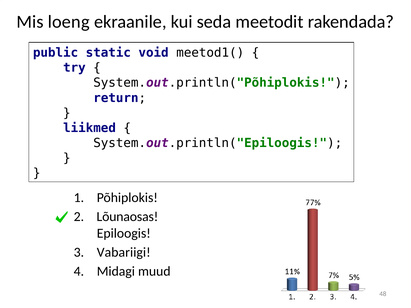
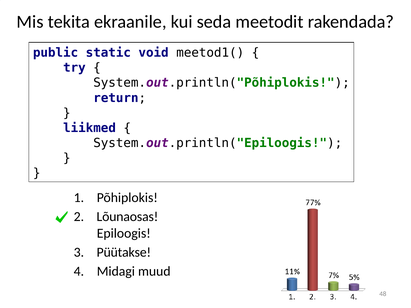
loeng: loeng -> tekita
Vabariigi: Vabariigi -> Püütakse
